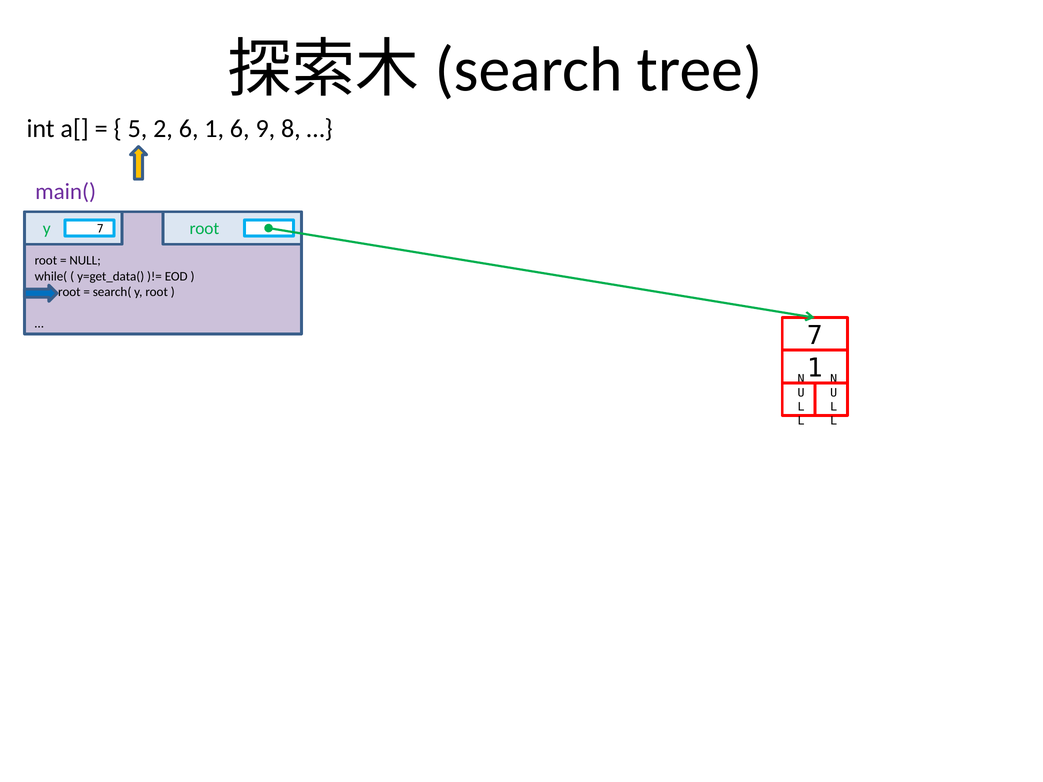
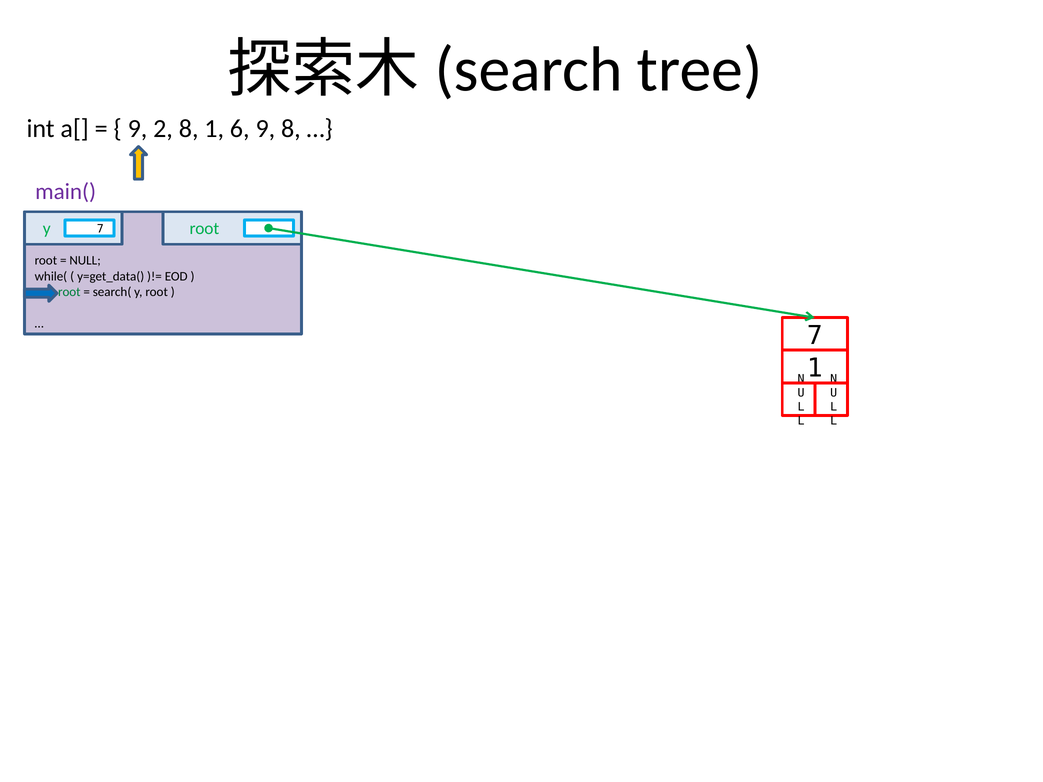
5 at (138, 129): 5 -> 9
2 6: 6 -> 8
root at (69, 292) colour: black -> green
